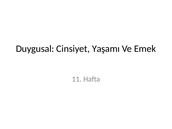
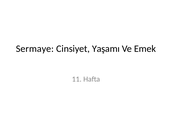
Duygusal: Duygusal -> Sermaye
